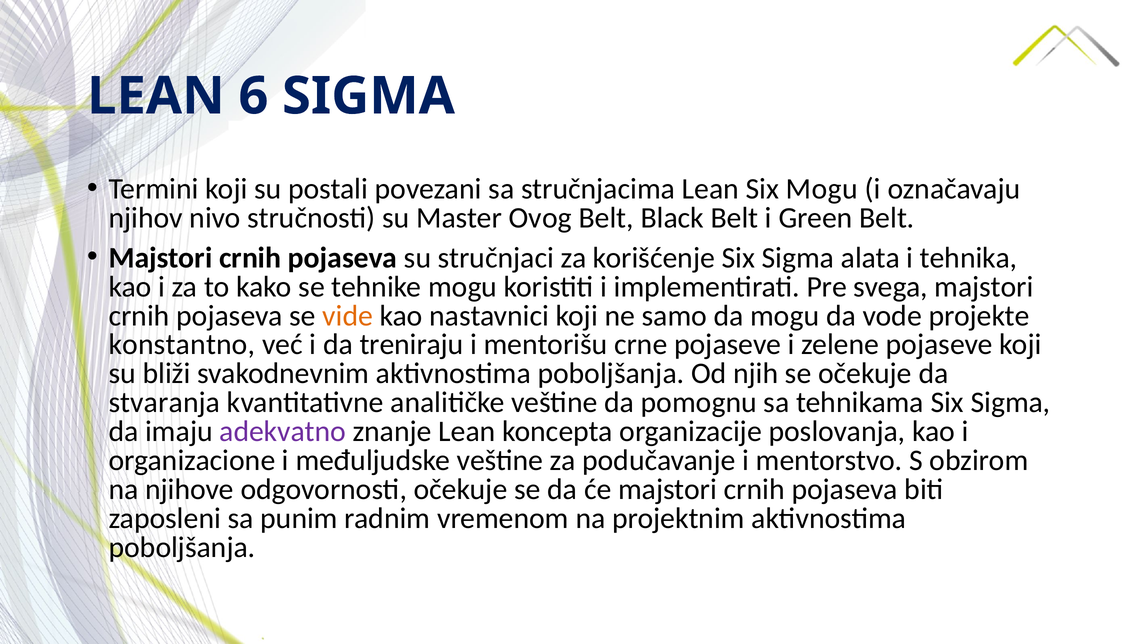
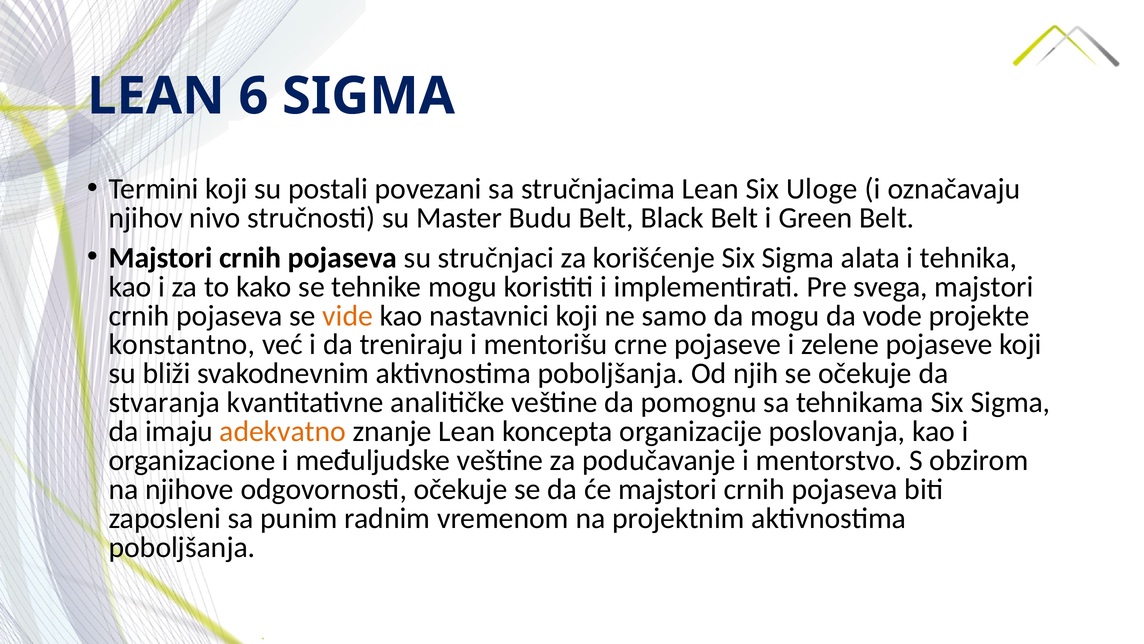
Six Mogu: Mogu -> Uloge
Ovog: Ovog -> Budu
adekvatno colour: purple -> orange
